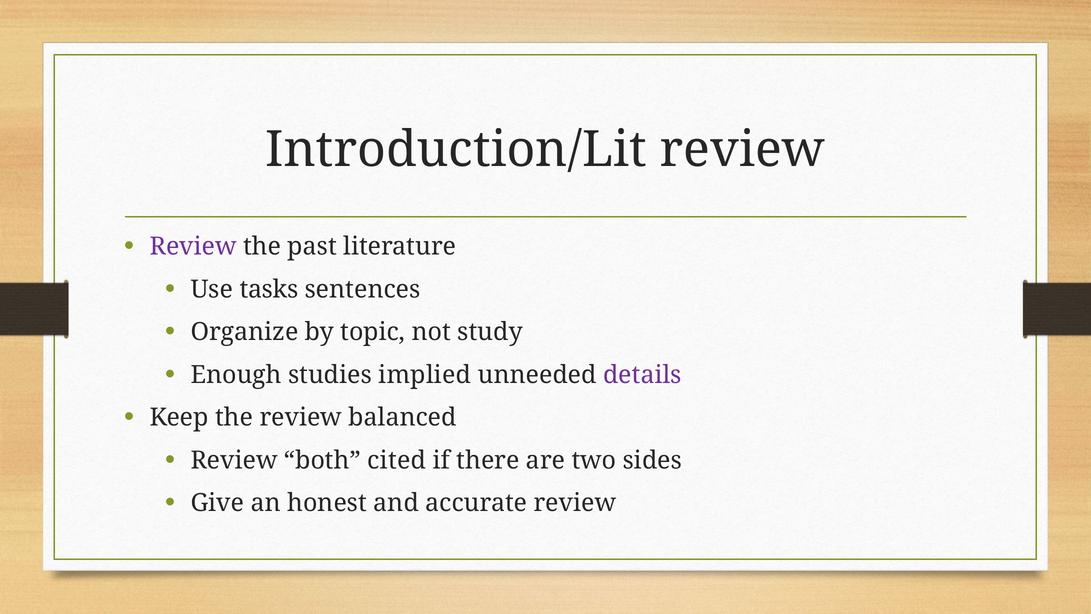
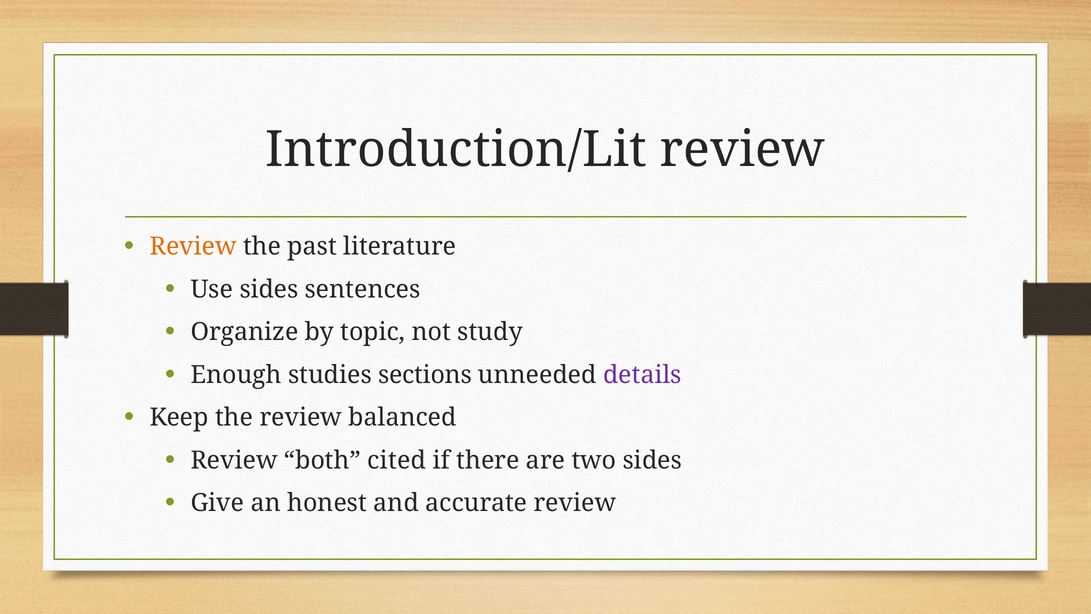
Review at (193, 247) colour: purple -> orange
Use tasks: tasks -> sides
implied: implied -> sections
